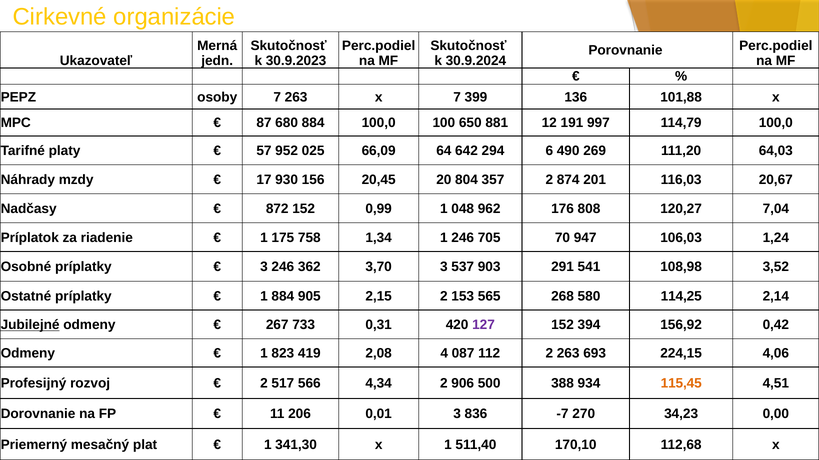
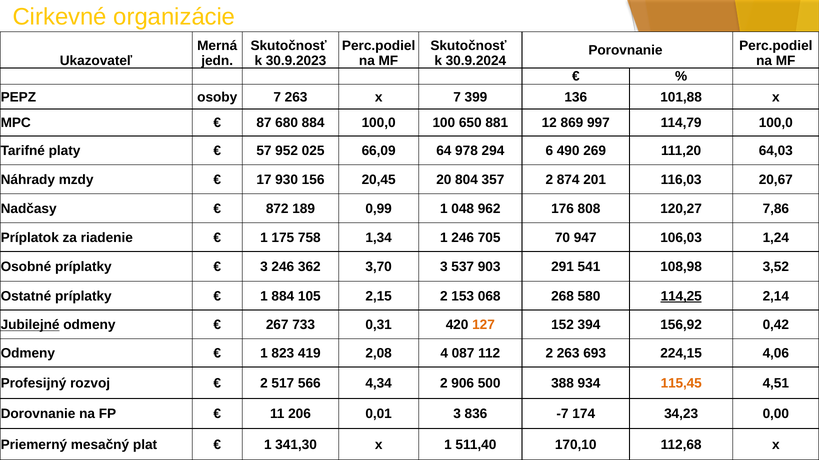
191: 191 -> 869
642: 642 -> 978
872 152: 152 -> 189
7,04: 7,04 -> 7,86
905: 905 -> 105
565: 565 -> 068
114,25 underline: none -> present
127 colour: purple -> orange
270: 270 -> 174
